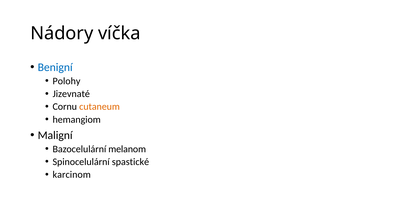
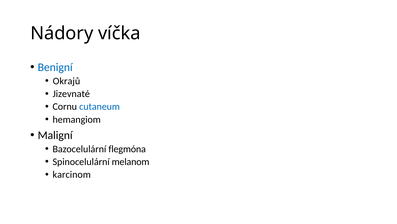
Polohy: Polohy -> Okrajů
cutaneum colour: orange -> blue
melanom: melanom -> flegmóna
spastické: spastické -> melanom
